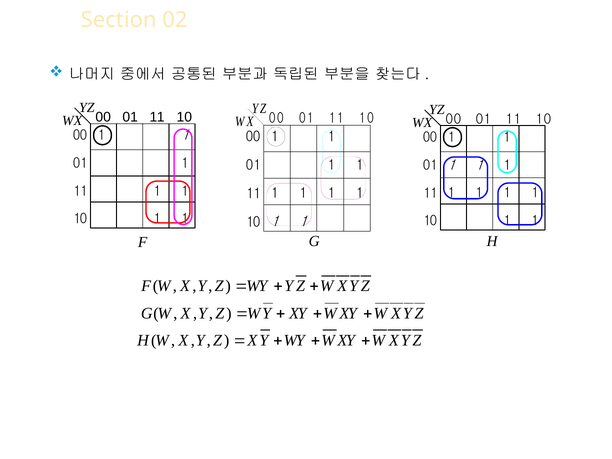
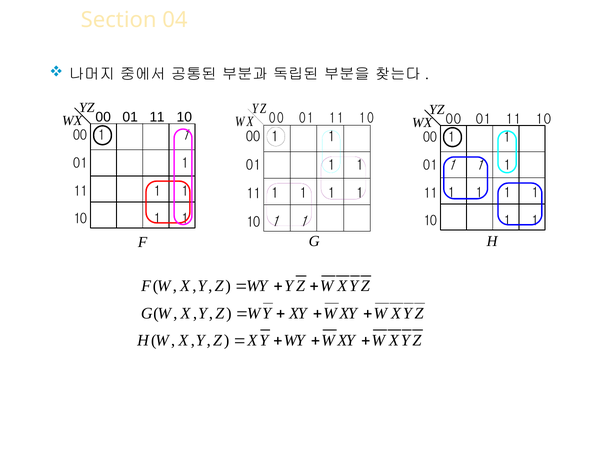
02: 02 -> 04
